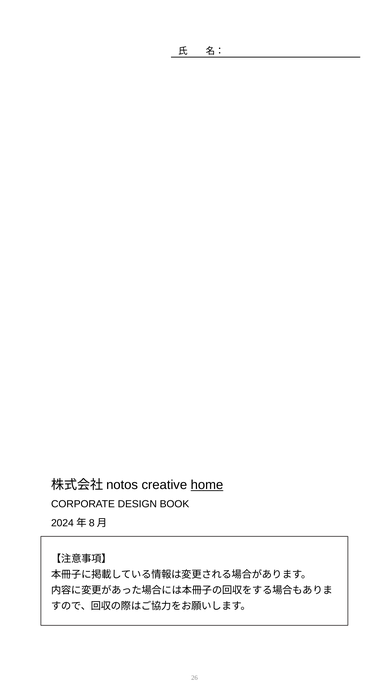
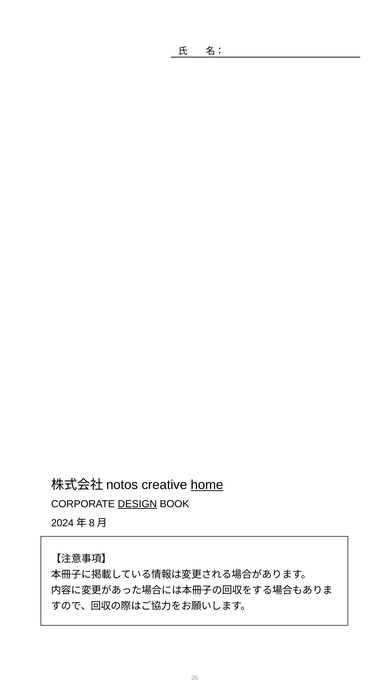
DESIGN underline: none -> present
